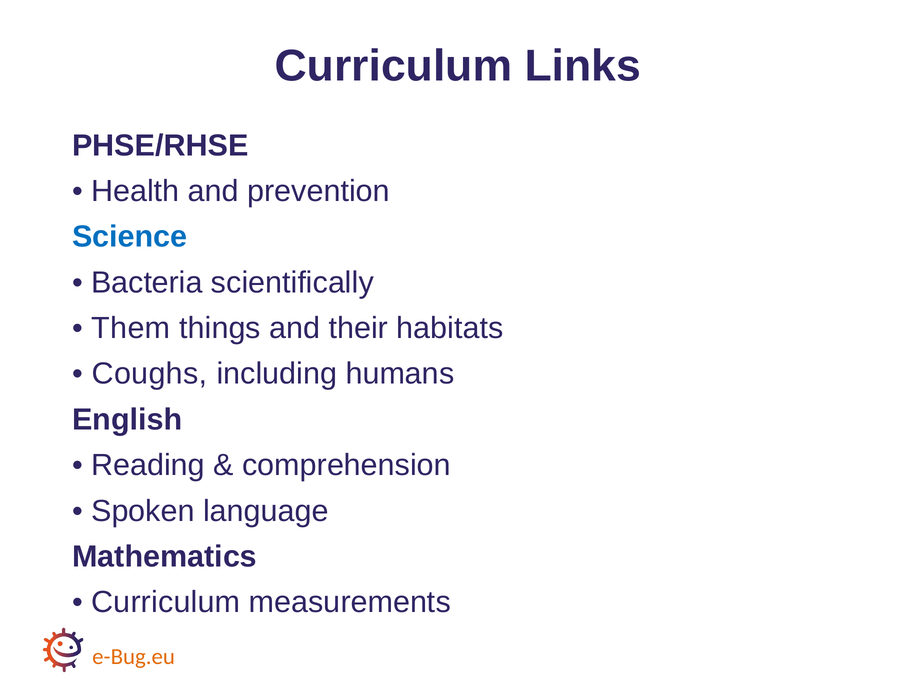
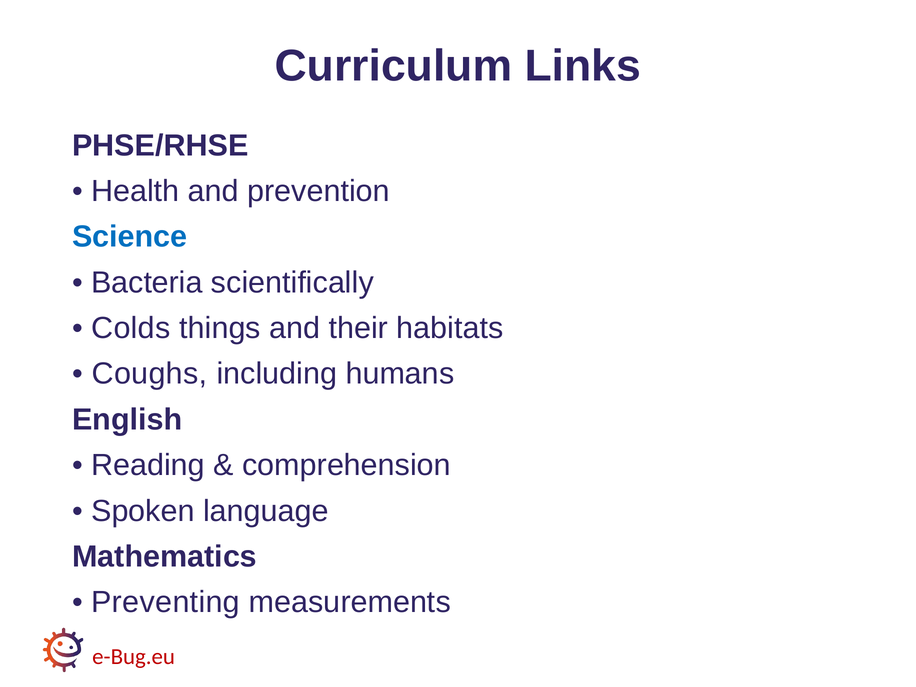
Them: Them -> Colds
Curriculum at (166, 602): Curriculum -> Preventing
e-Bug.eu colour: orange -> red
